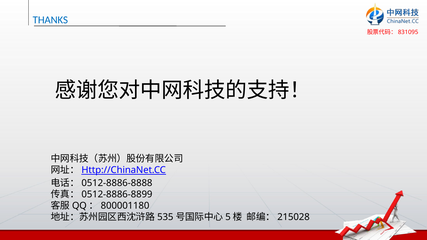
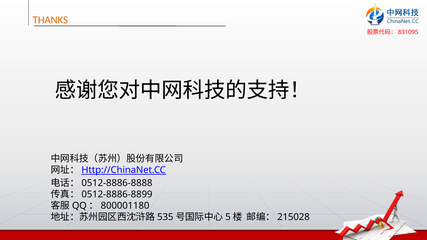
THANKS colour: blue -> orange
